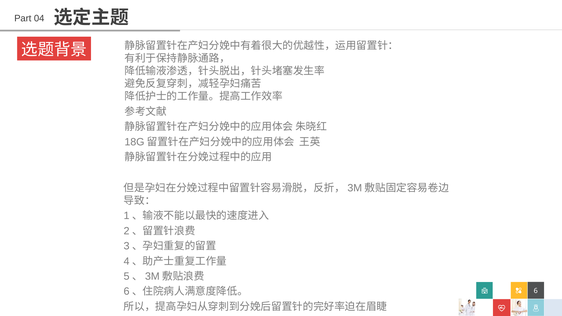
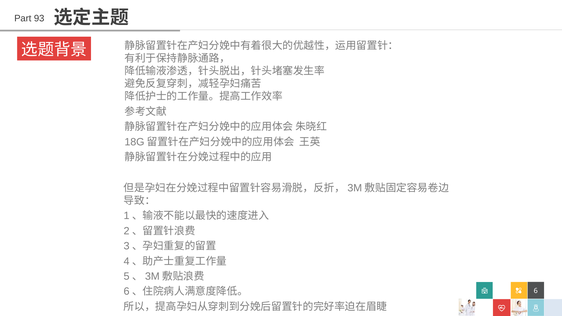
04: 04 -> 93
